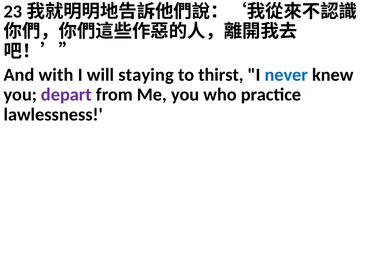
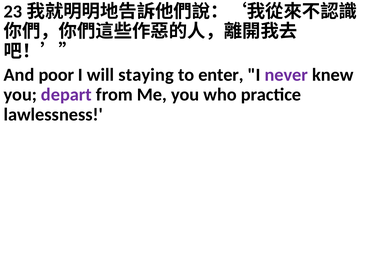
with: with -> poor
thirst: thirst -> enter
never colour: blue -> purple
